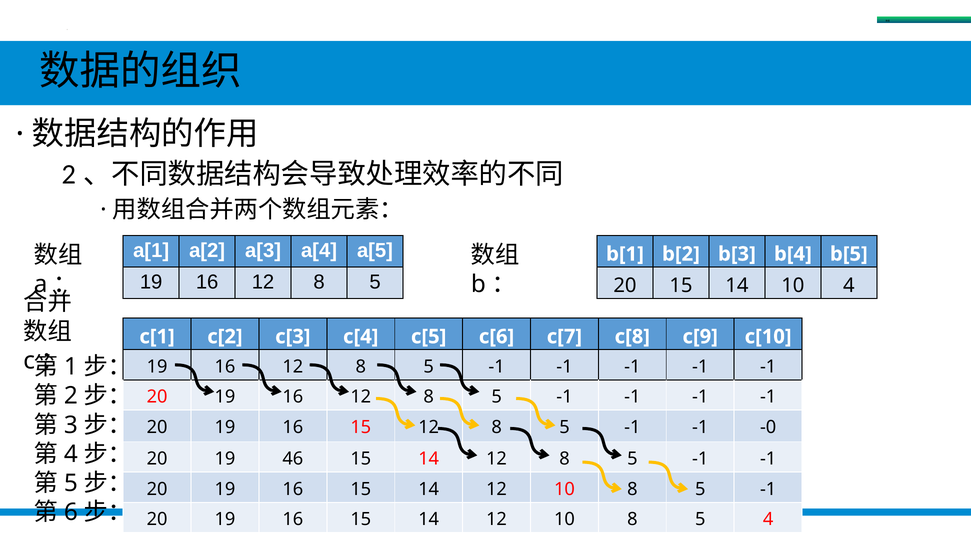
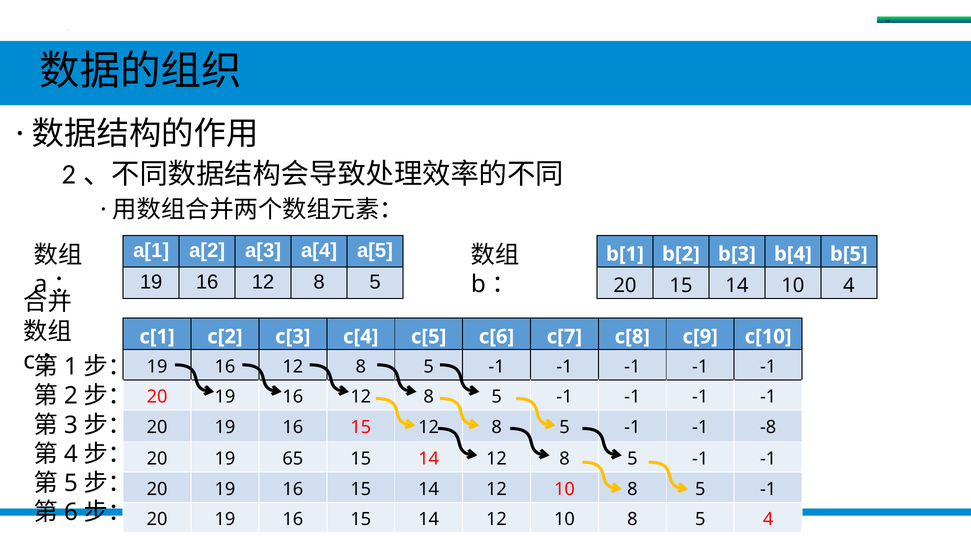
-0: -0 -> -8
46: 46 -> 65
